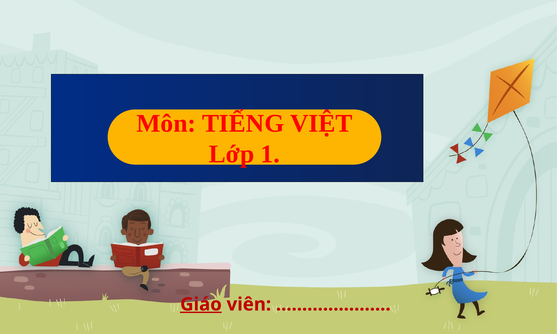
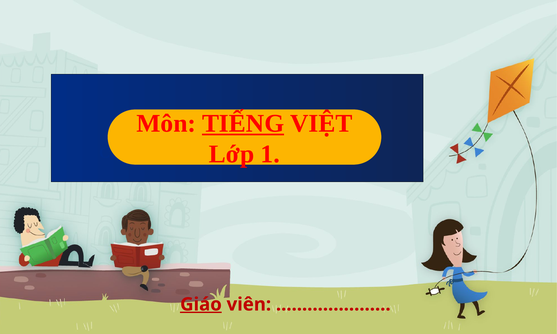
TIẾNG underline: none -> present
